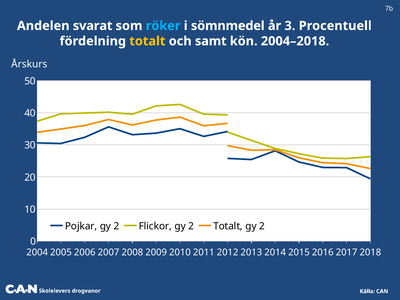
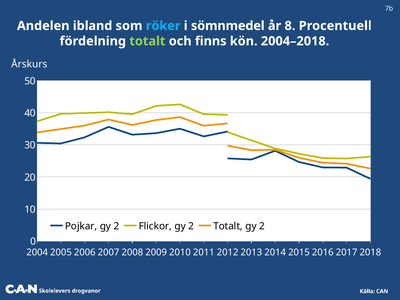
svarat: svarat -> ibland
3: 3 -> 8
totalt at (147, 41) colour: yellow -> light green
samt: samt -> finns
